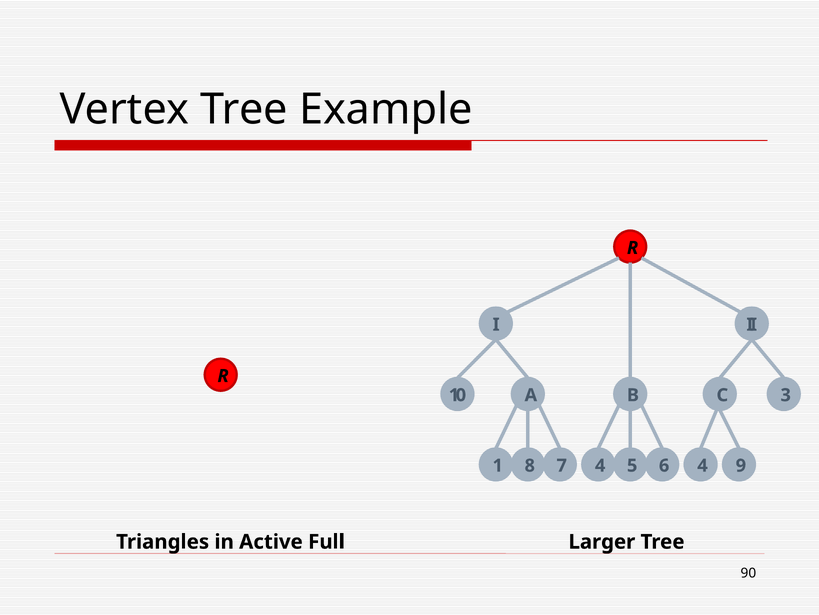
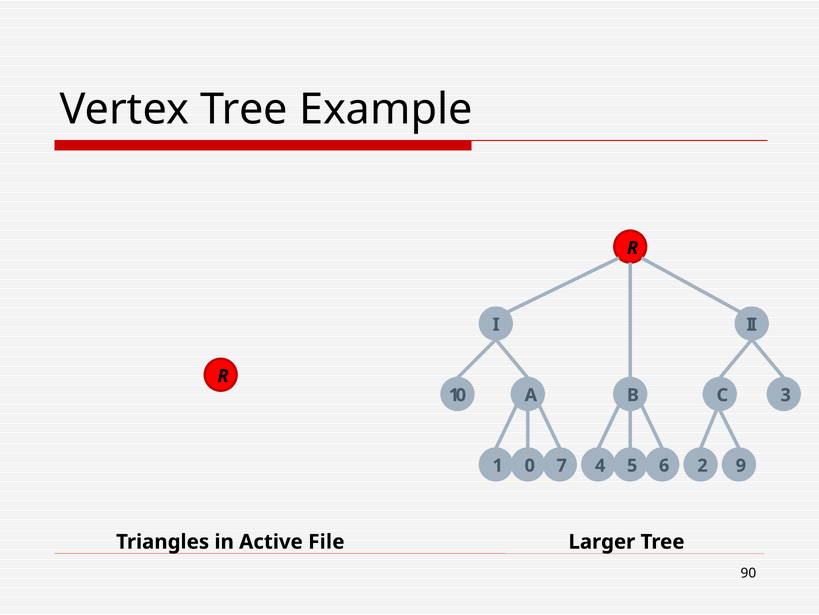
8: 8 -> 0
7 4: 4 -> 2
Full: Full -> File
